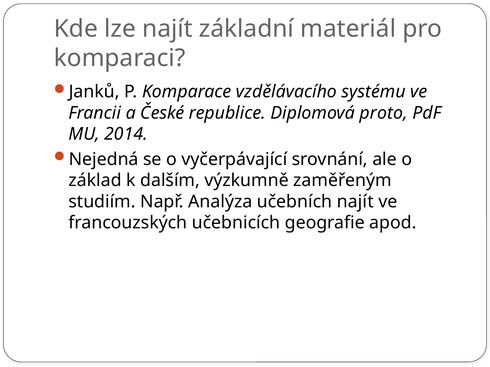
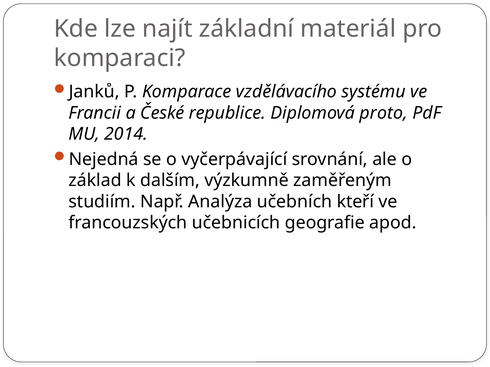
učebních najít: najít -> kteří
